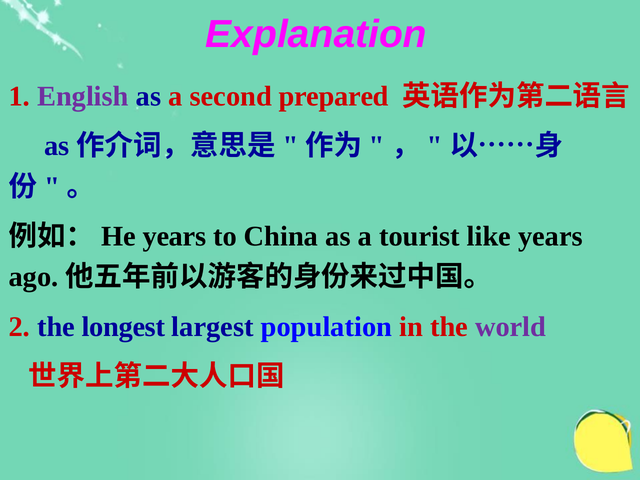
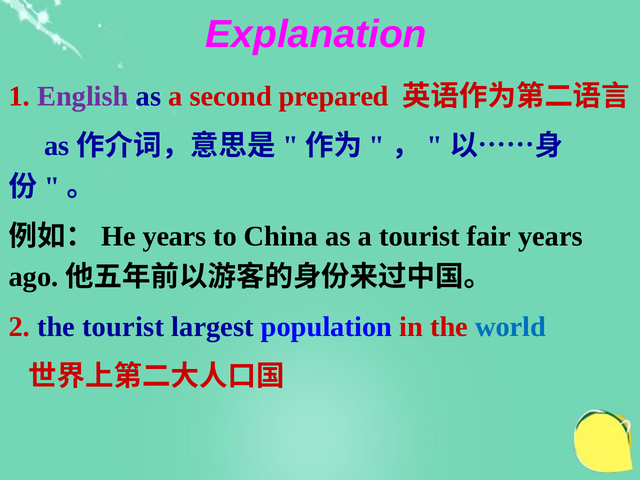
like: like -> fair
the longest: longest -> tourist
world colour: purple -> blue
